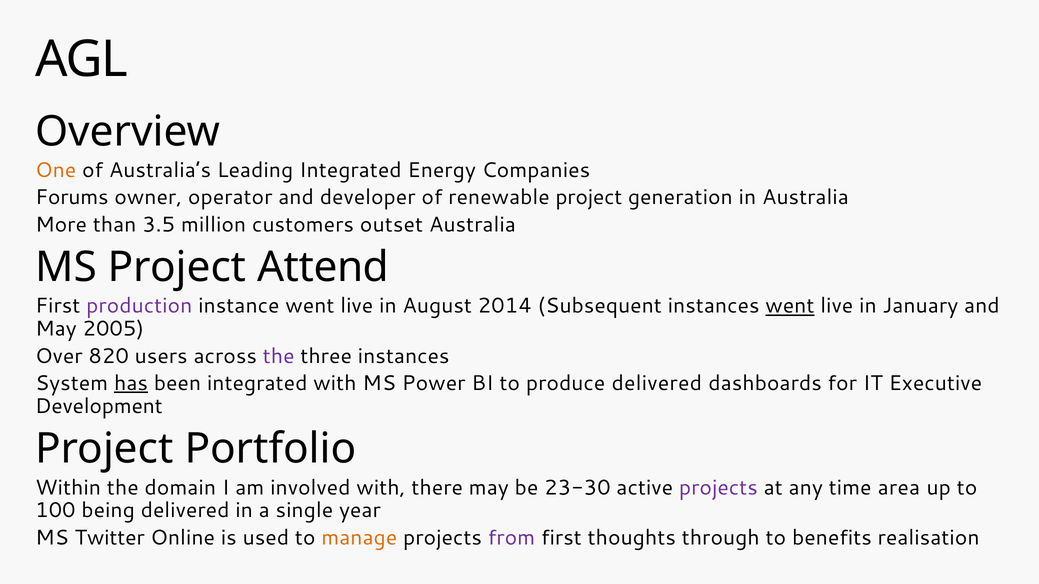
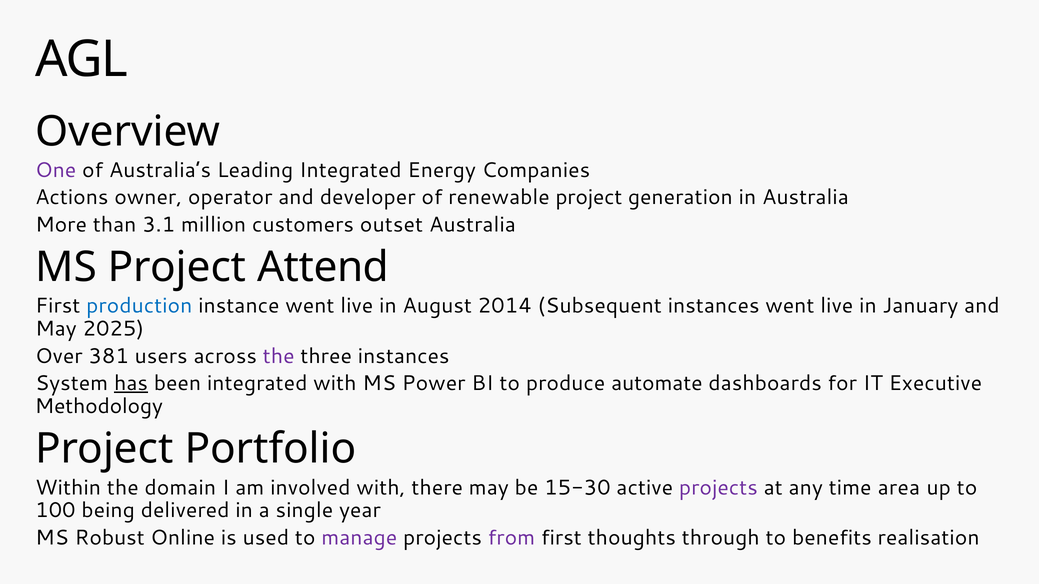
One colour: orange -> purple
Forums: Forums -> Actions
3.5: 3.5 -> 3.1
production colour: purple -> blue
went at (790, 306) underline: present -> none
2005: 2005 -> 2025
820: 820 -> 381
produce delivered: delivered -> automate
Development: Development -> Methodology
23-30: 23-30 -> 15-30
Twitter: Twitter -> Robust
manage colour: orange -> purple
